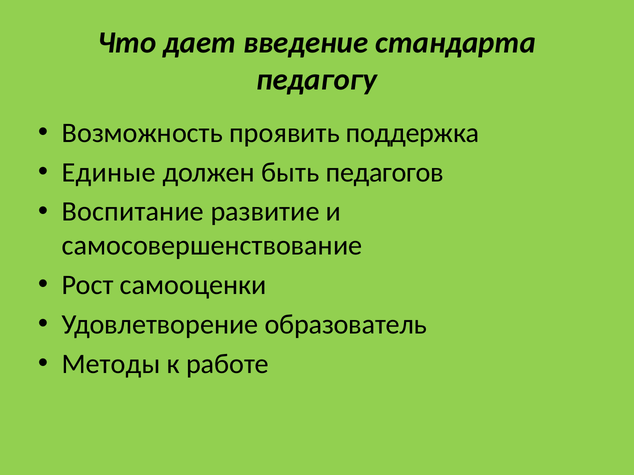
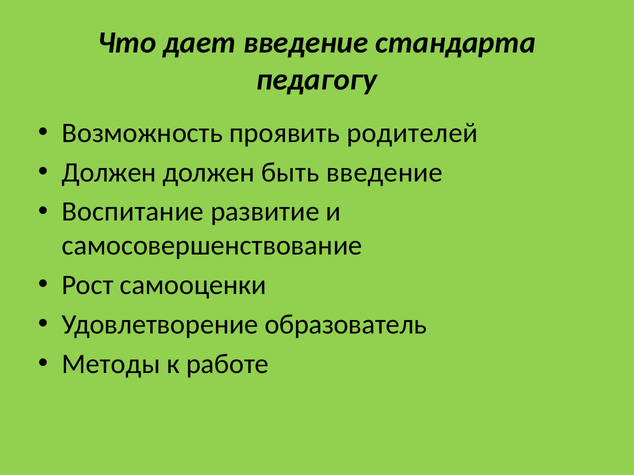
поддержка: поддержка -> родителей
Единые at (109, 172): Единые -> Должен
быть педагогов: педагогов -> введение
